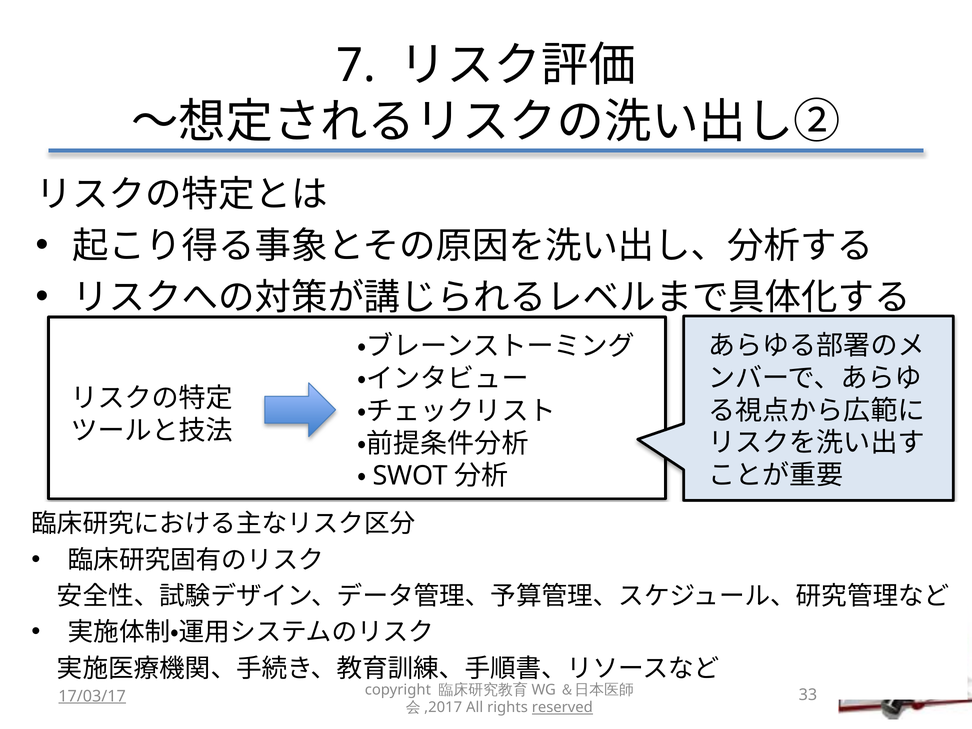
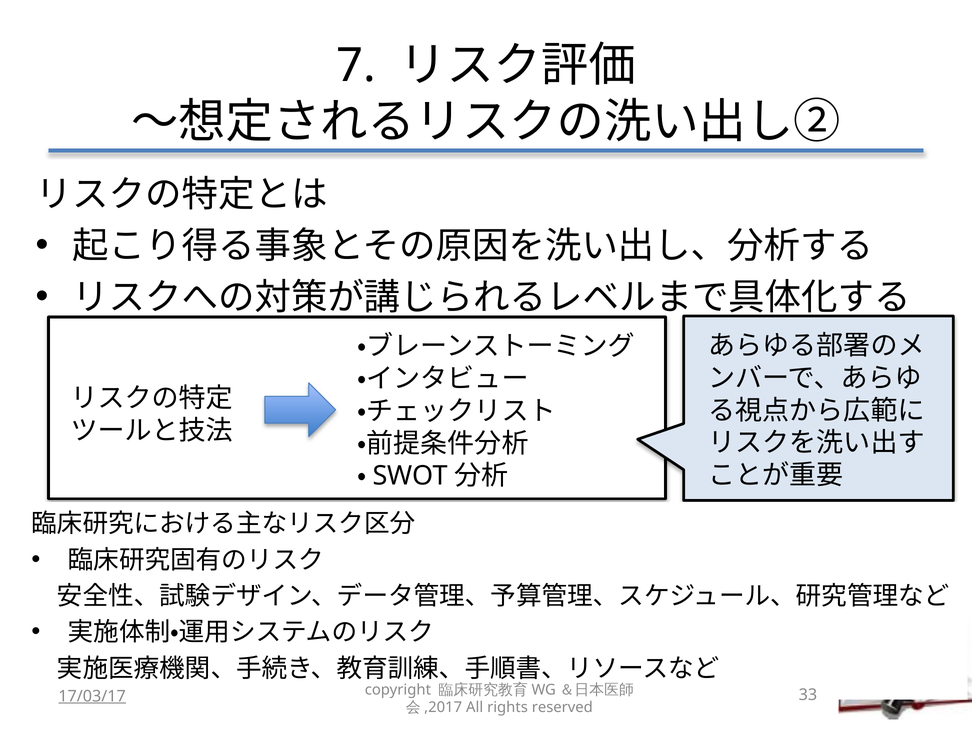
reserved underline: present -> none
